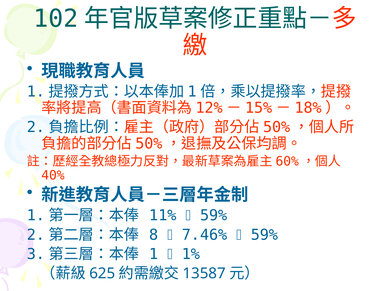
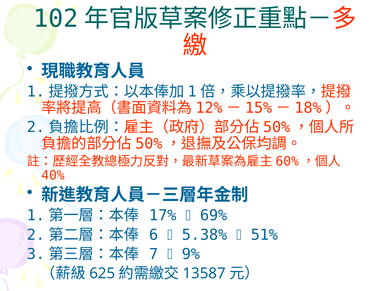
11%: 11% -> 17%
59% at (214, 215): 59% -> 69%
8: 8 -> 6
7.46%: 7.46% -> 5.38%
59% at (264, 235): 59% -> 51%
1: 1 -> 7
1%: 1% -> 9%
